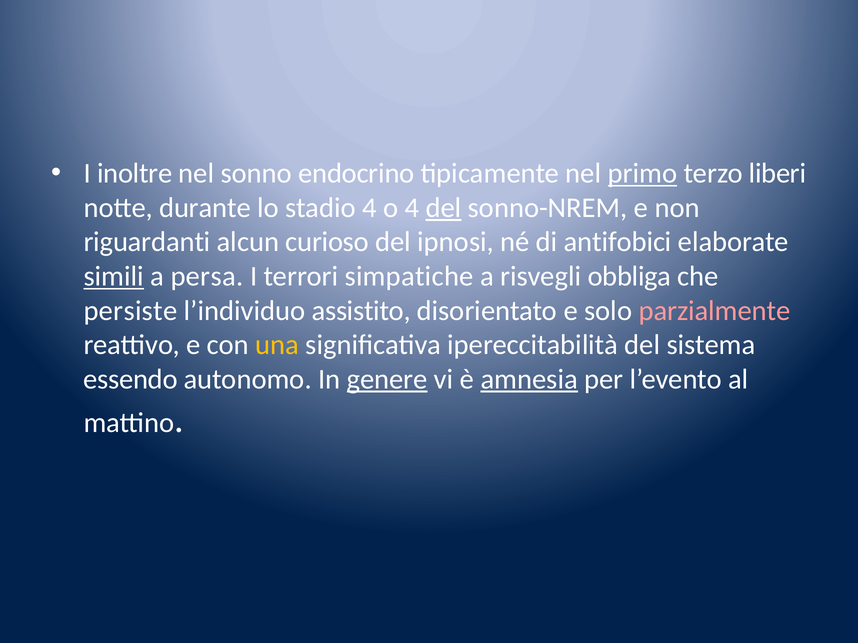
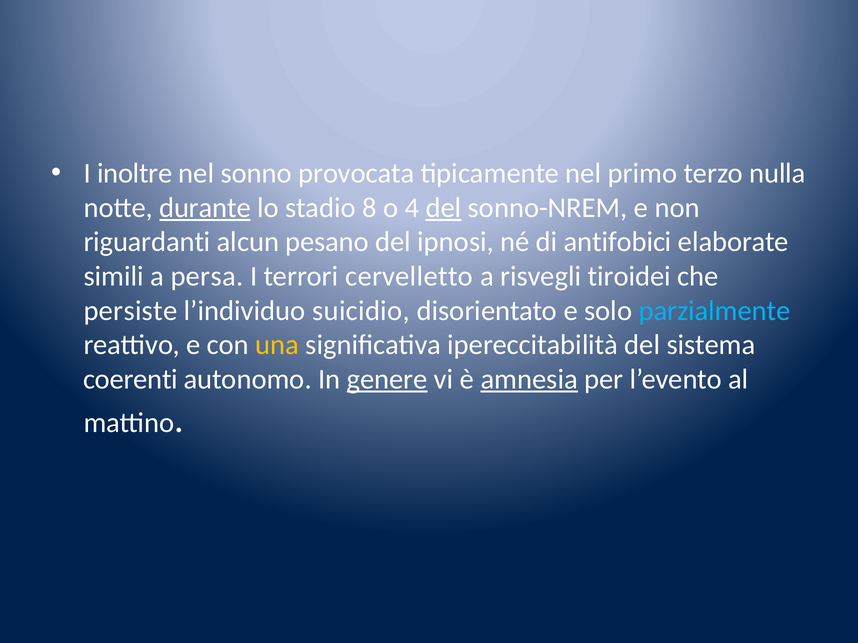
endocrino: endocrino -> provocata
primo underline: present -> none
liberi: liberi -> nulla
durante underline: none -> present
stadio 4: 4 -> 8
curioso: curioso -> pesano
simili underline: present -> none
simpatiche: simpatiche -> cervelletto
obbliga: obbliga -> tiroidei
assistito: assistito -> suicidio
parzialmente colour: pink -> light blue
essendo: essendo -> coerenti
